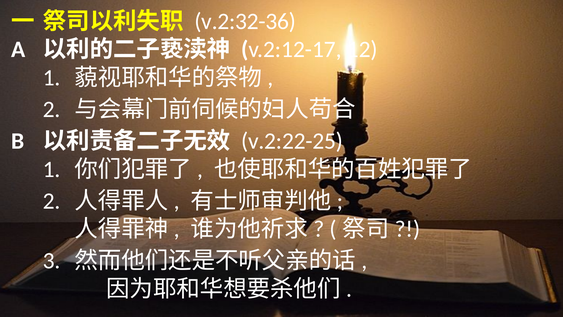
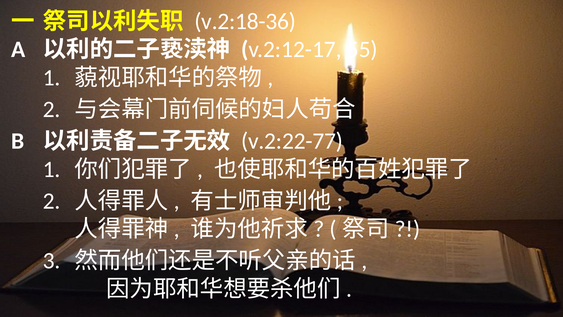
v.2:32-36: v.2:32-36 -> v.2:18-36
12: 12 -> 55
v.2:22-25: v.2:22-25 -> v.2:22-77
